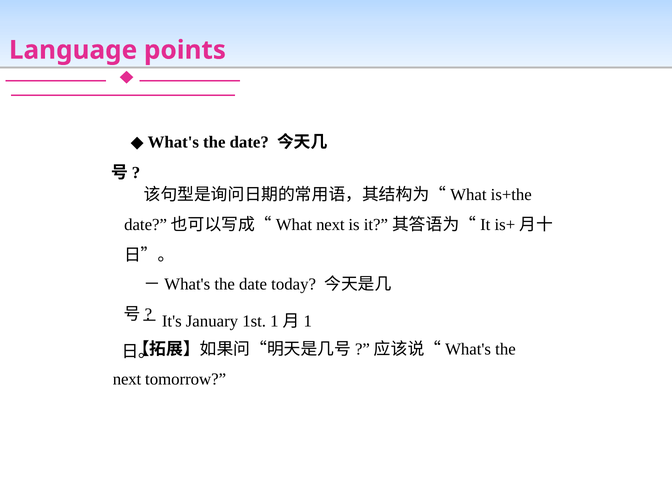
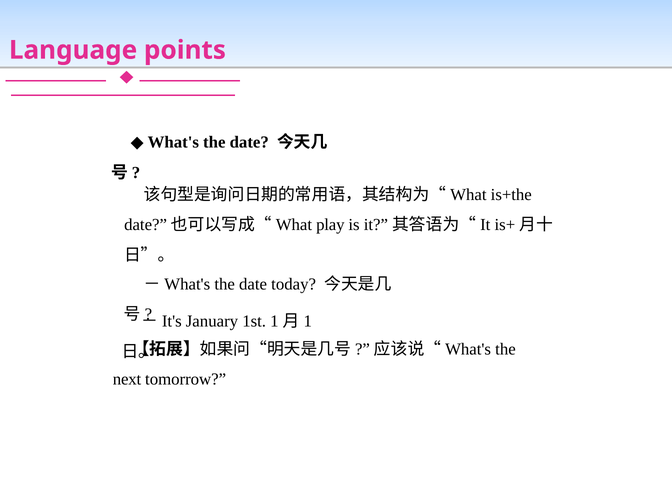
next at (330, 225): next -> play
